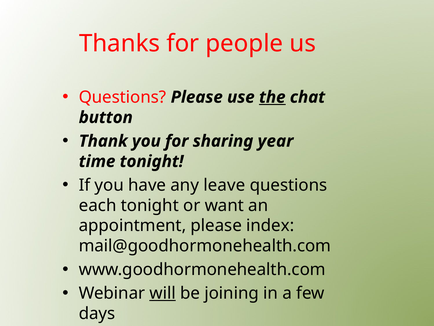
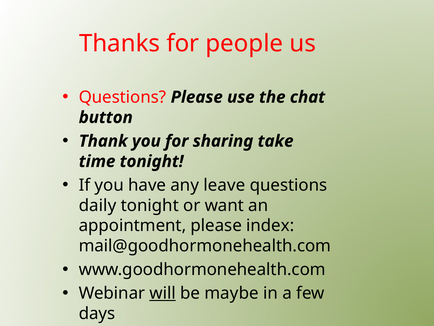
the underline: present -> none
year: year -> take
each: each -> daily
joining: joining -> maybe
